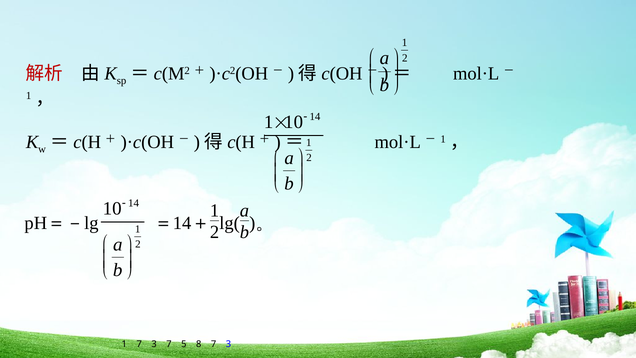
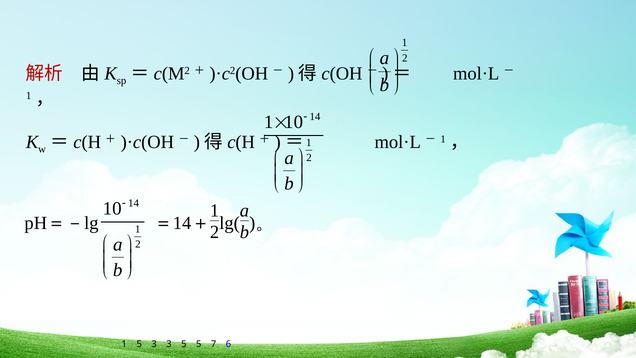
1 7: 7 -> 5
3 7: 7 -> 3
5 8: 8 -> 5
3 at (228, 344): 3 -> 6
